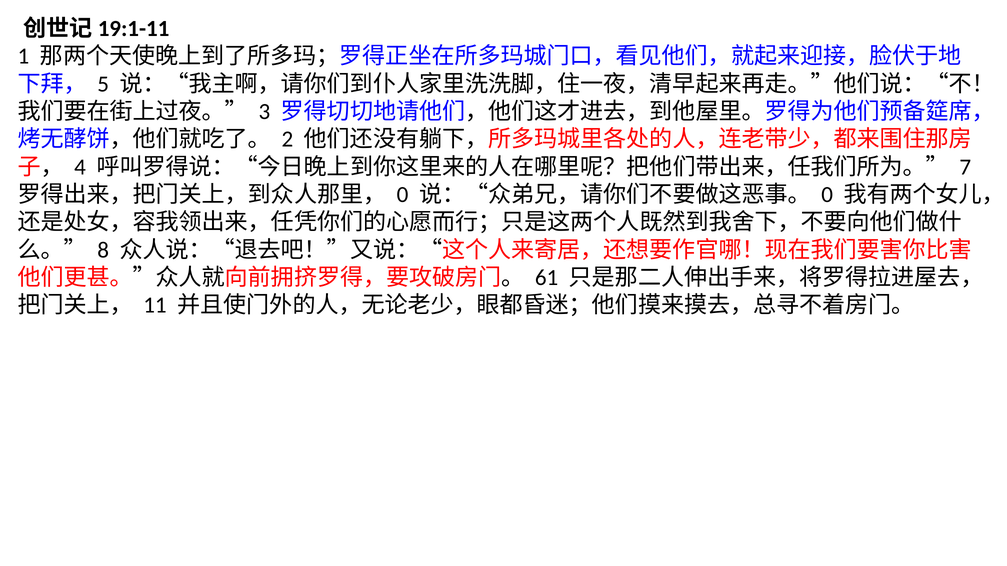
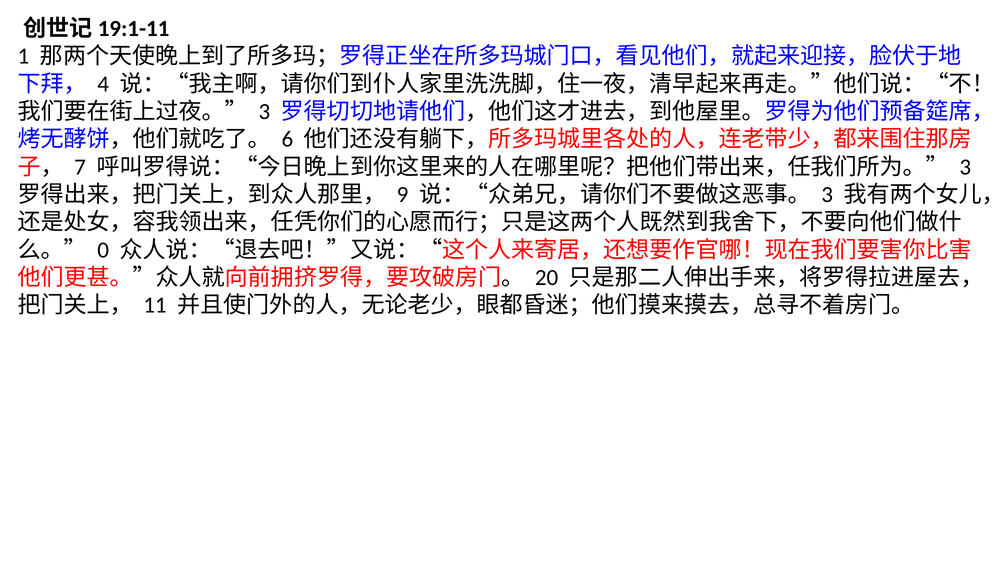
5: 5 -> 4
2: 2 -> 6
4: 4 -> 7
7 at (965, 167): 7 -> 3
0 at (403, 195): 0 -> 9
0 at (827, 195): 0 -> 3
8: 8 -> 0
61: 61 -> 20
